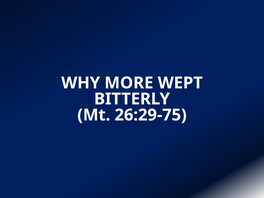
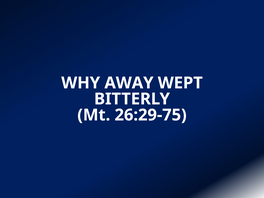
MORE: MORE -> AWAY
